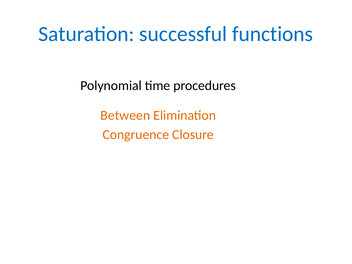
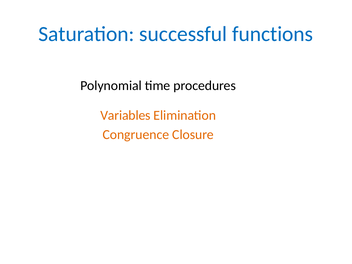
Between: Between -> Variables
